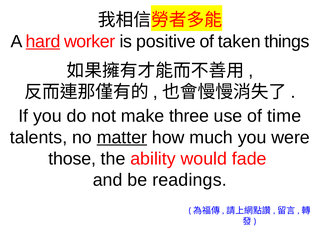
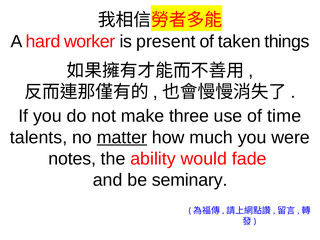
hard underline: present -> none
positive: positive -> present
those: those -> notes
readings: readings -> seminary
